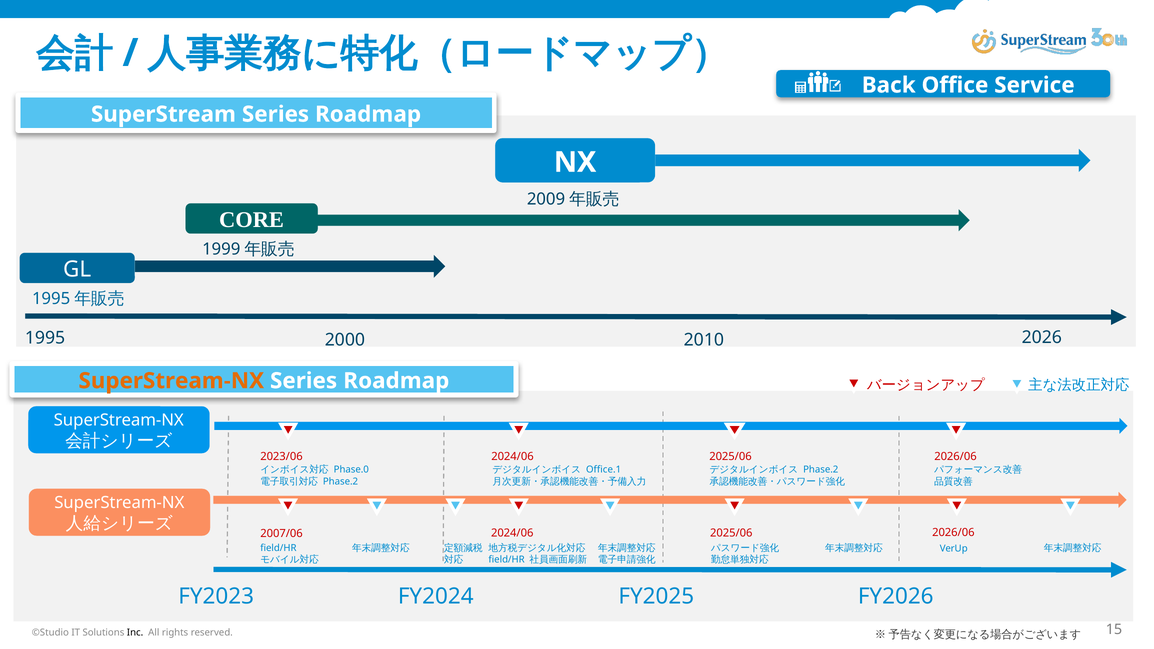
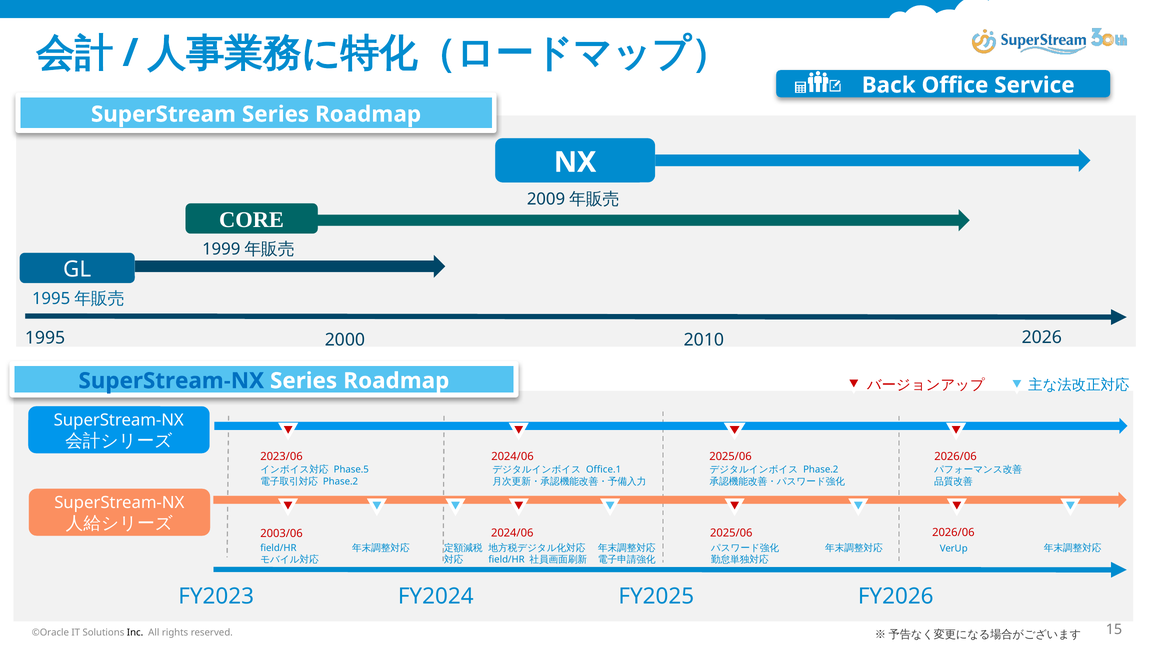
SuperStream-NX at (171, 381) colour: orange -> blue
Phase.0: Phase.0 -> Phase.5
2007/06: 2007/06 -> 2003/06
©Studio: ©Studio -> ©Oracle
